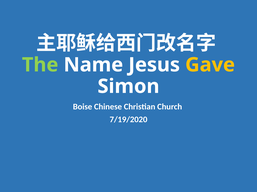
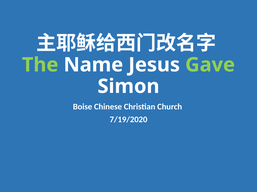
Gave colour: yellow -> light green
